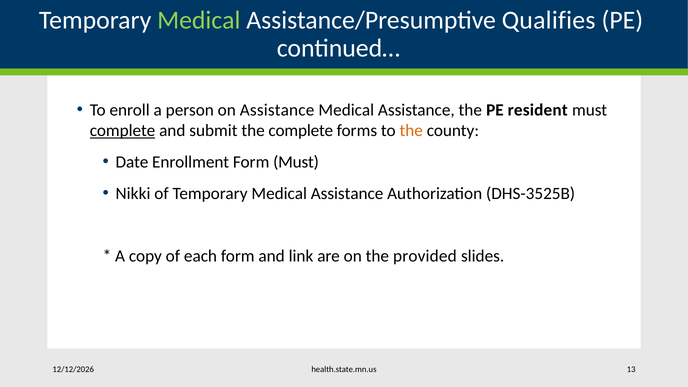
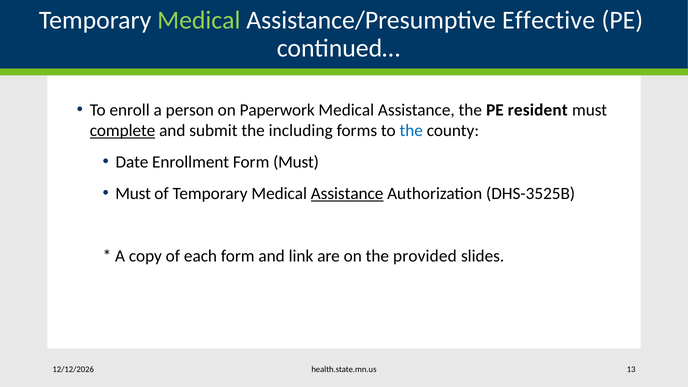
Qualifies: Qualifies -> Effective
on Assistance: Assistance -> Paperwork
the complete: complete -> including
the at (411, 131) colour: orange -> blue
Nikki at (133, 193): Nikki -> Must
Assistance at (347, 193) underline: none -> present
